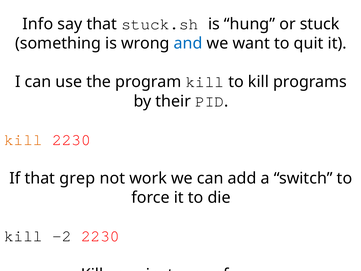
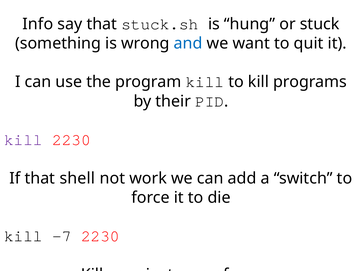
kill at (23, 140) colour: orange -> purple
grep: grep -> shell
-2: -2 -> -7
